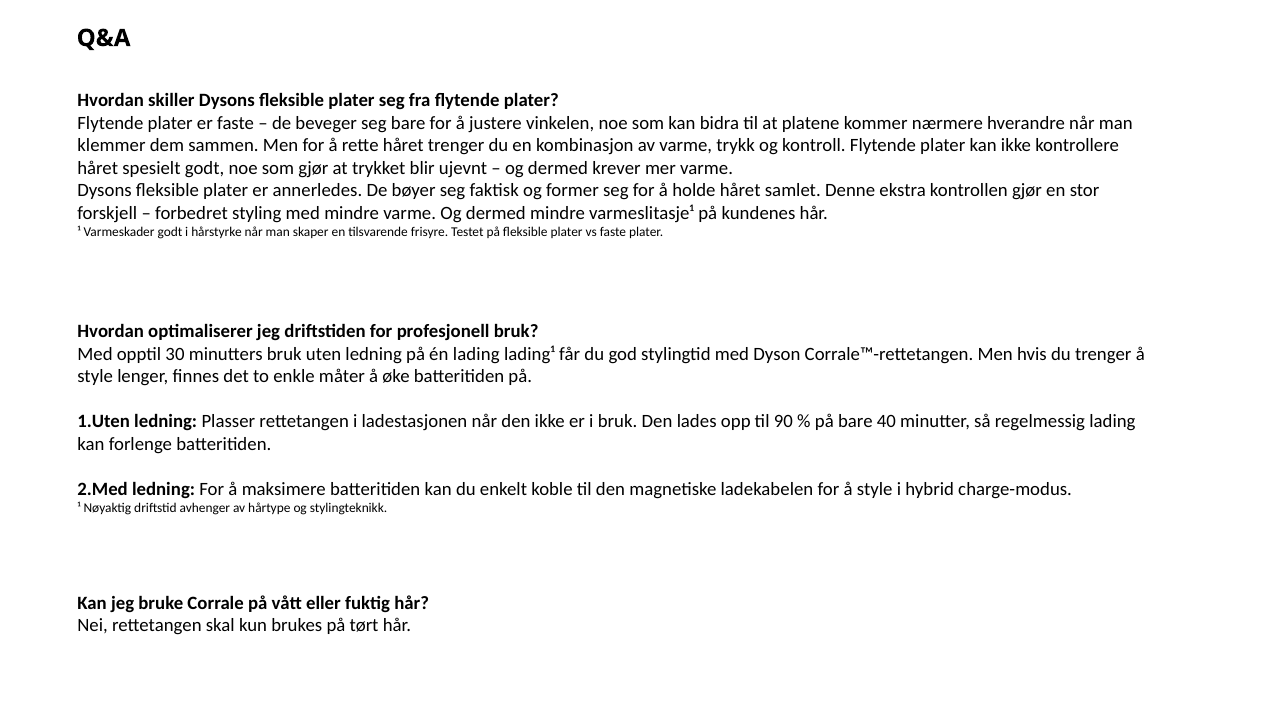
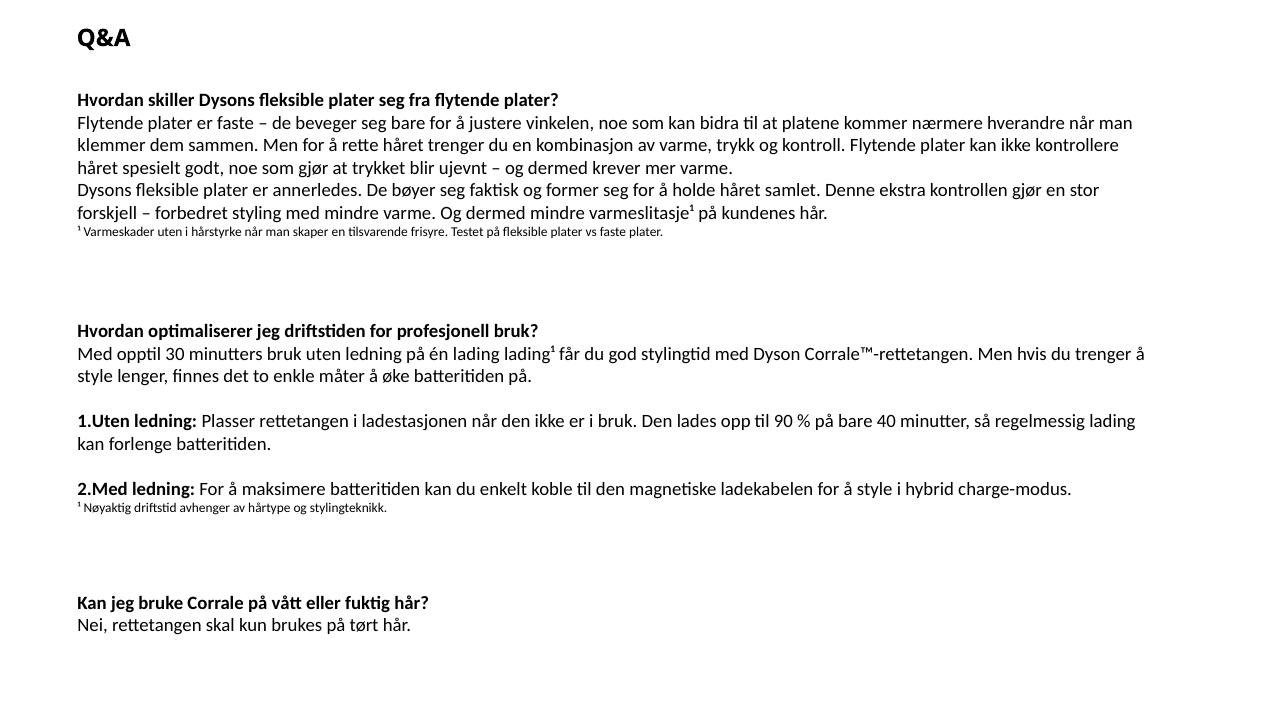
Varmeskader godt: godt -> uten
